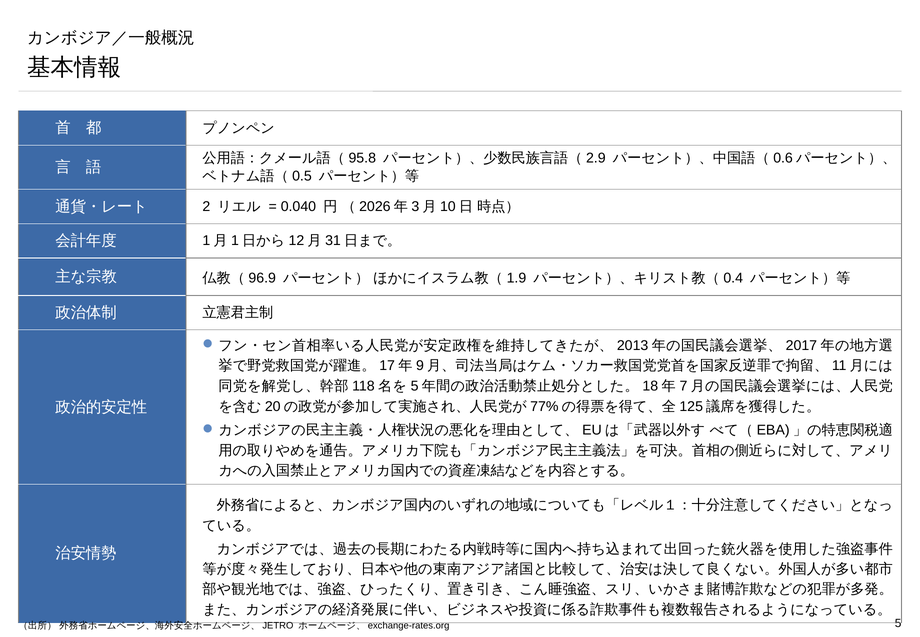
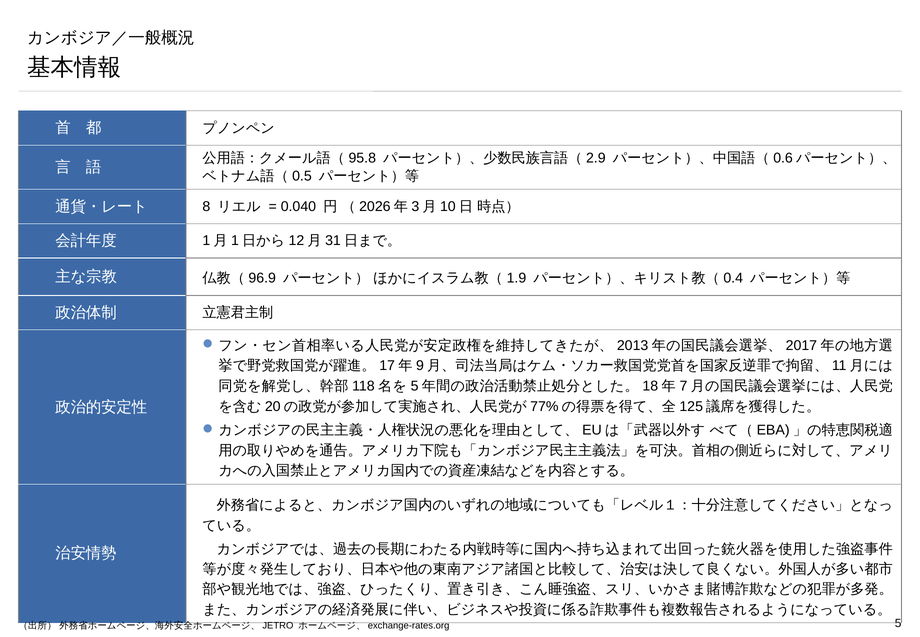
2: 2 -> 8
